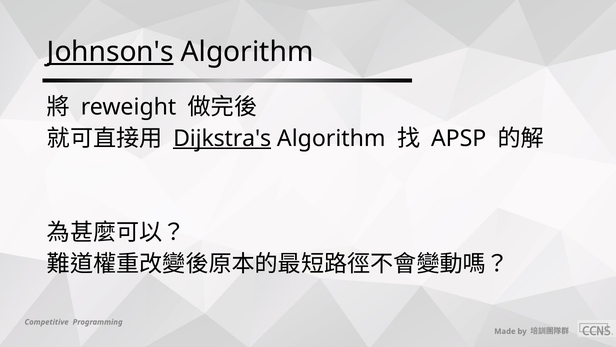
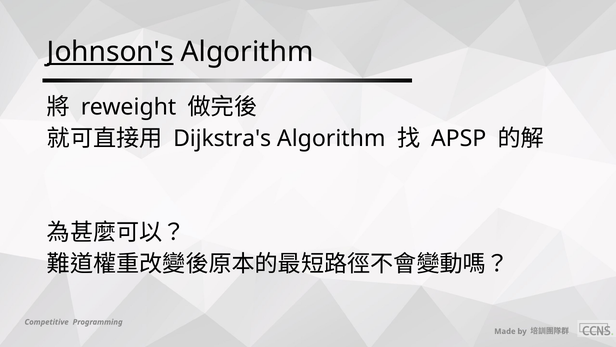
Dijkstra's underline: present -> none
